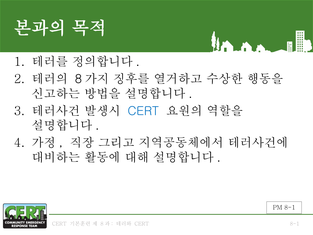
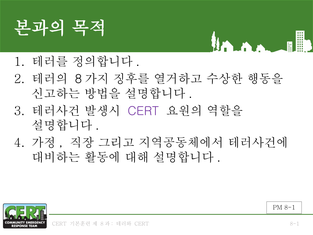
CERT at (143, 111) colour: blue -> purple
